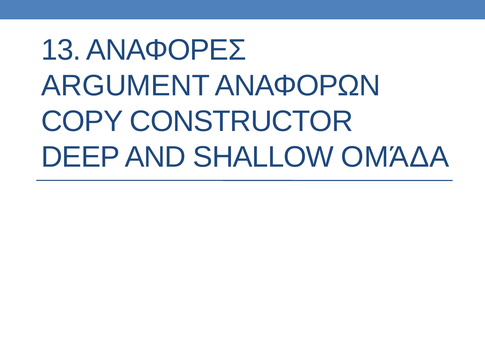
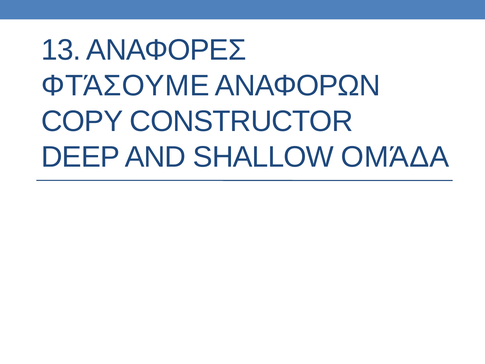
ARGUMENT: ARGUMENT -> ΦΤΆΣΟΥΜΕ
